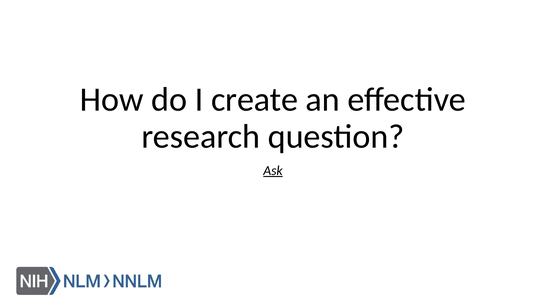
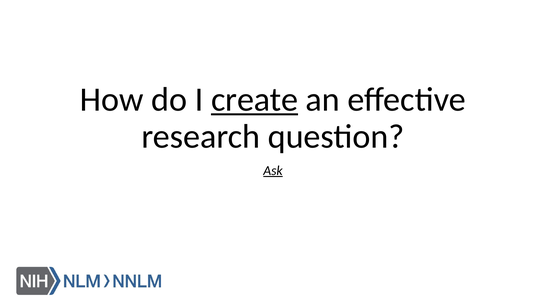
create underline: none -> present
